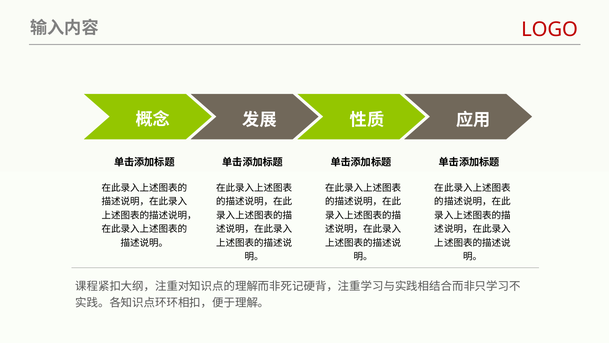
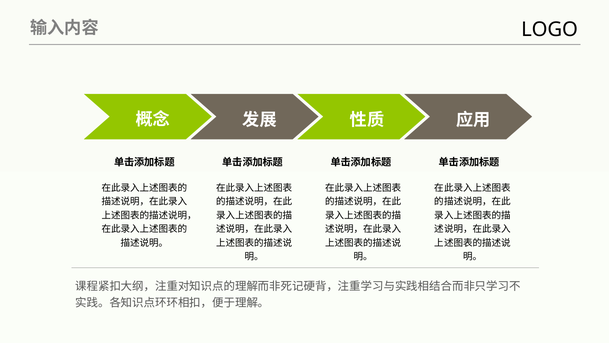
LOGO colour: red -> black
